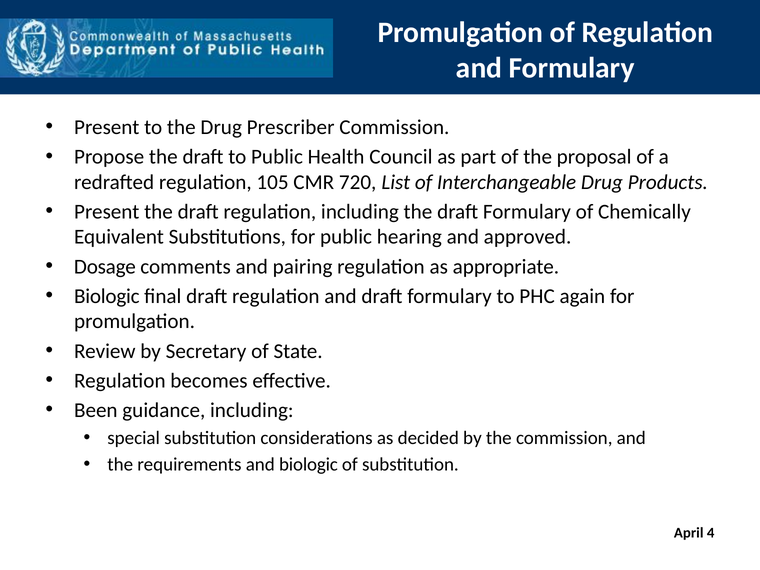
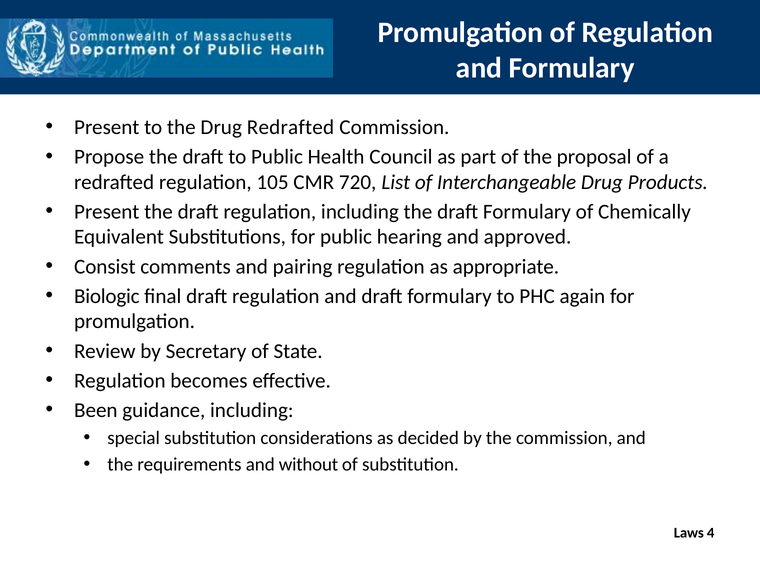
Drug Prescriber: Prescriber -> Redrafted
Dosage: Dosage -> Consist
and biologic: biologic -> without
April: April -> Laws
